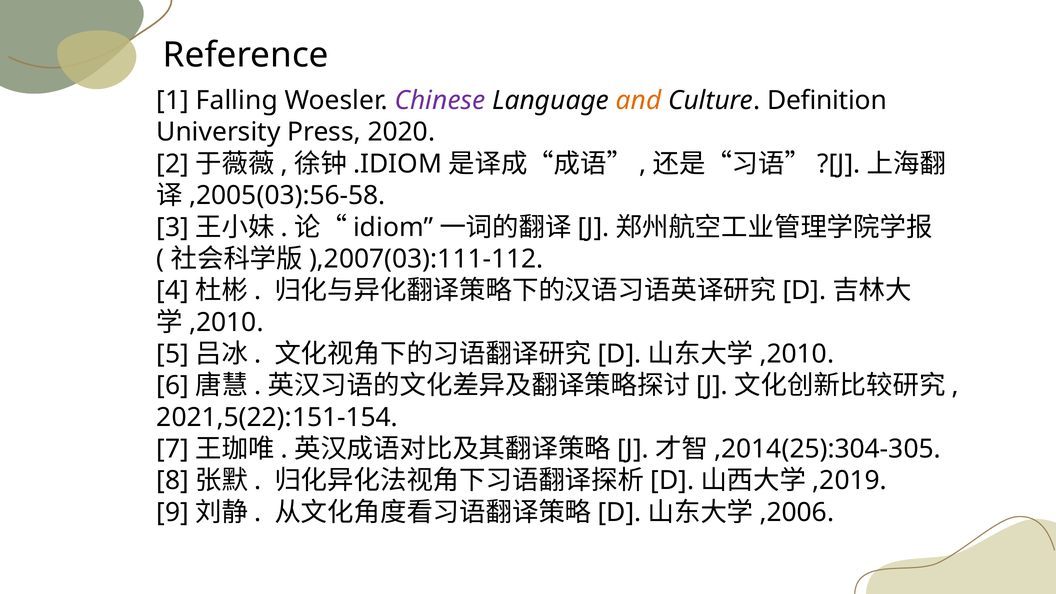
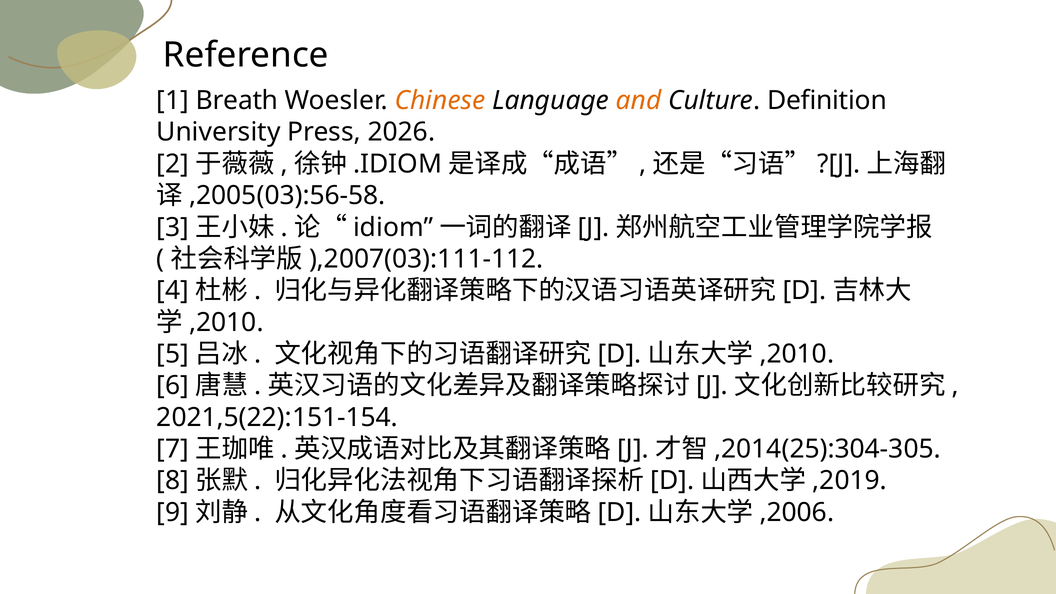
Falling: Falling -> Breath
Chinese colour: purple -> orange
2020: 2020 -> 2026
